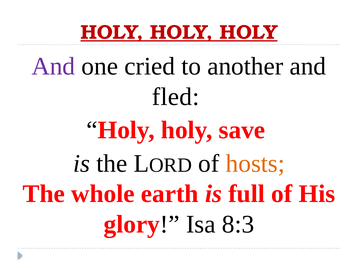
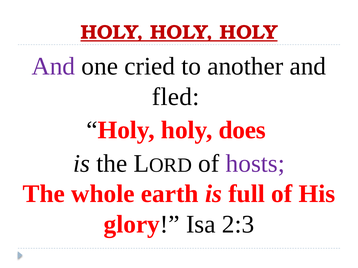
save: save -> does
hosts colour: orange -> purple
8:3: 8:3 -> 2:3
